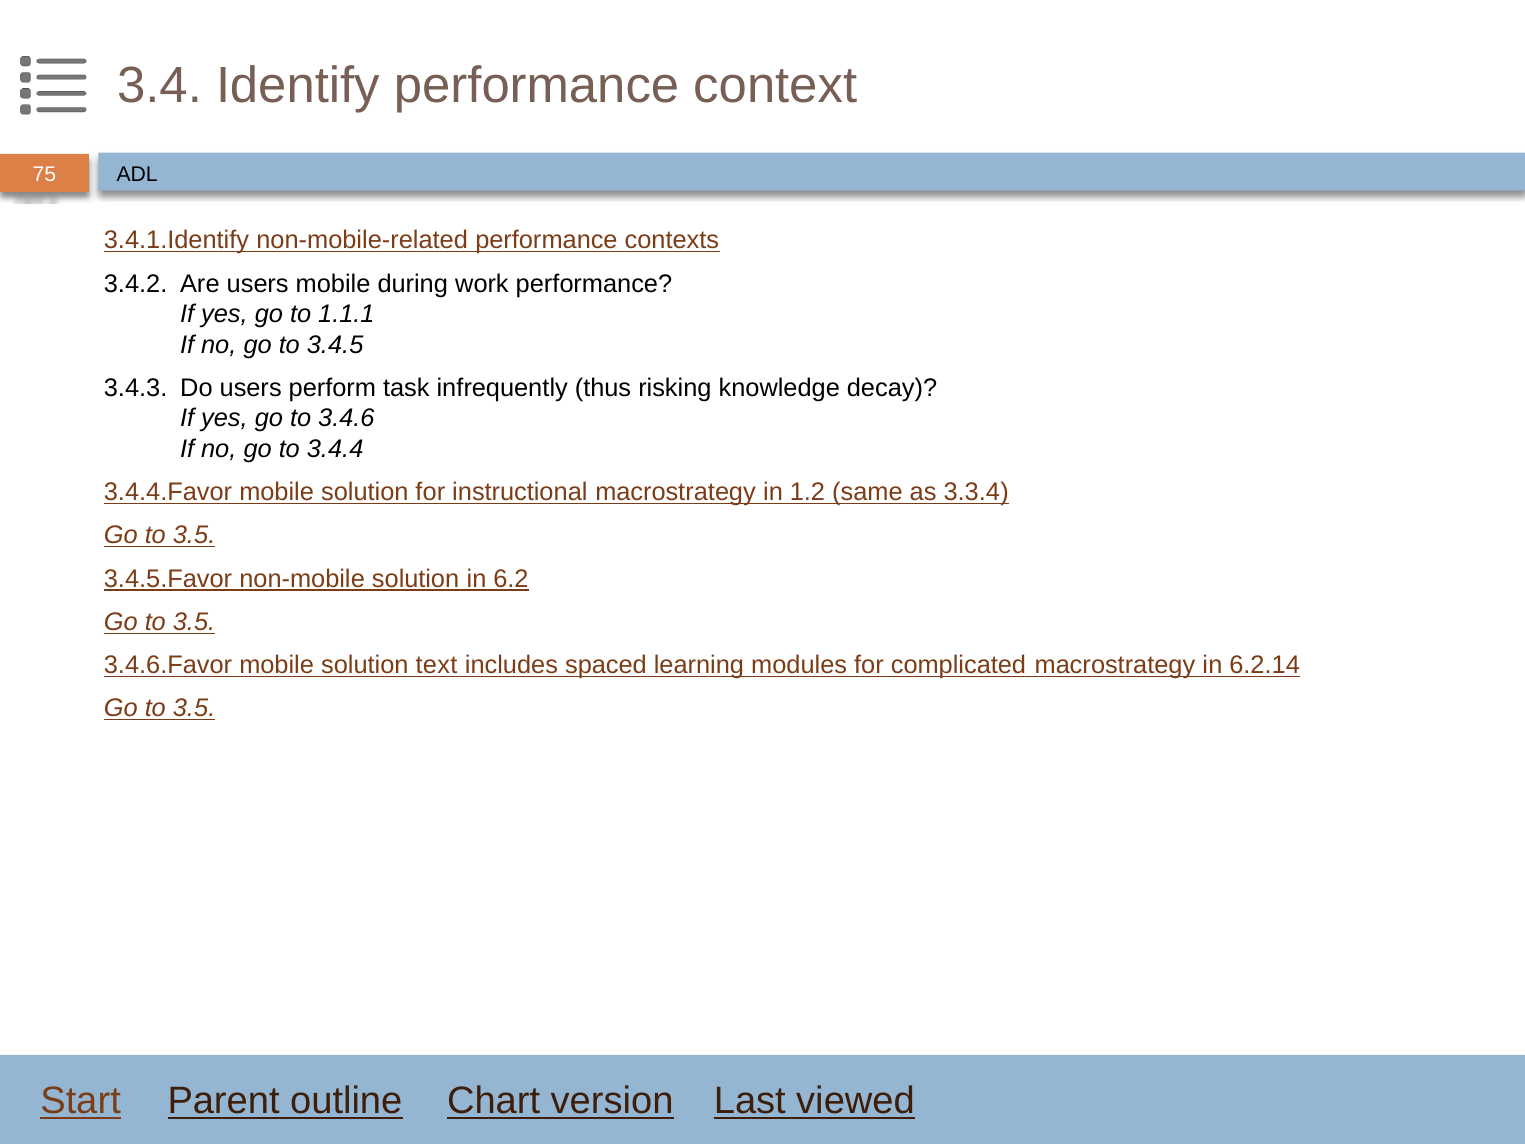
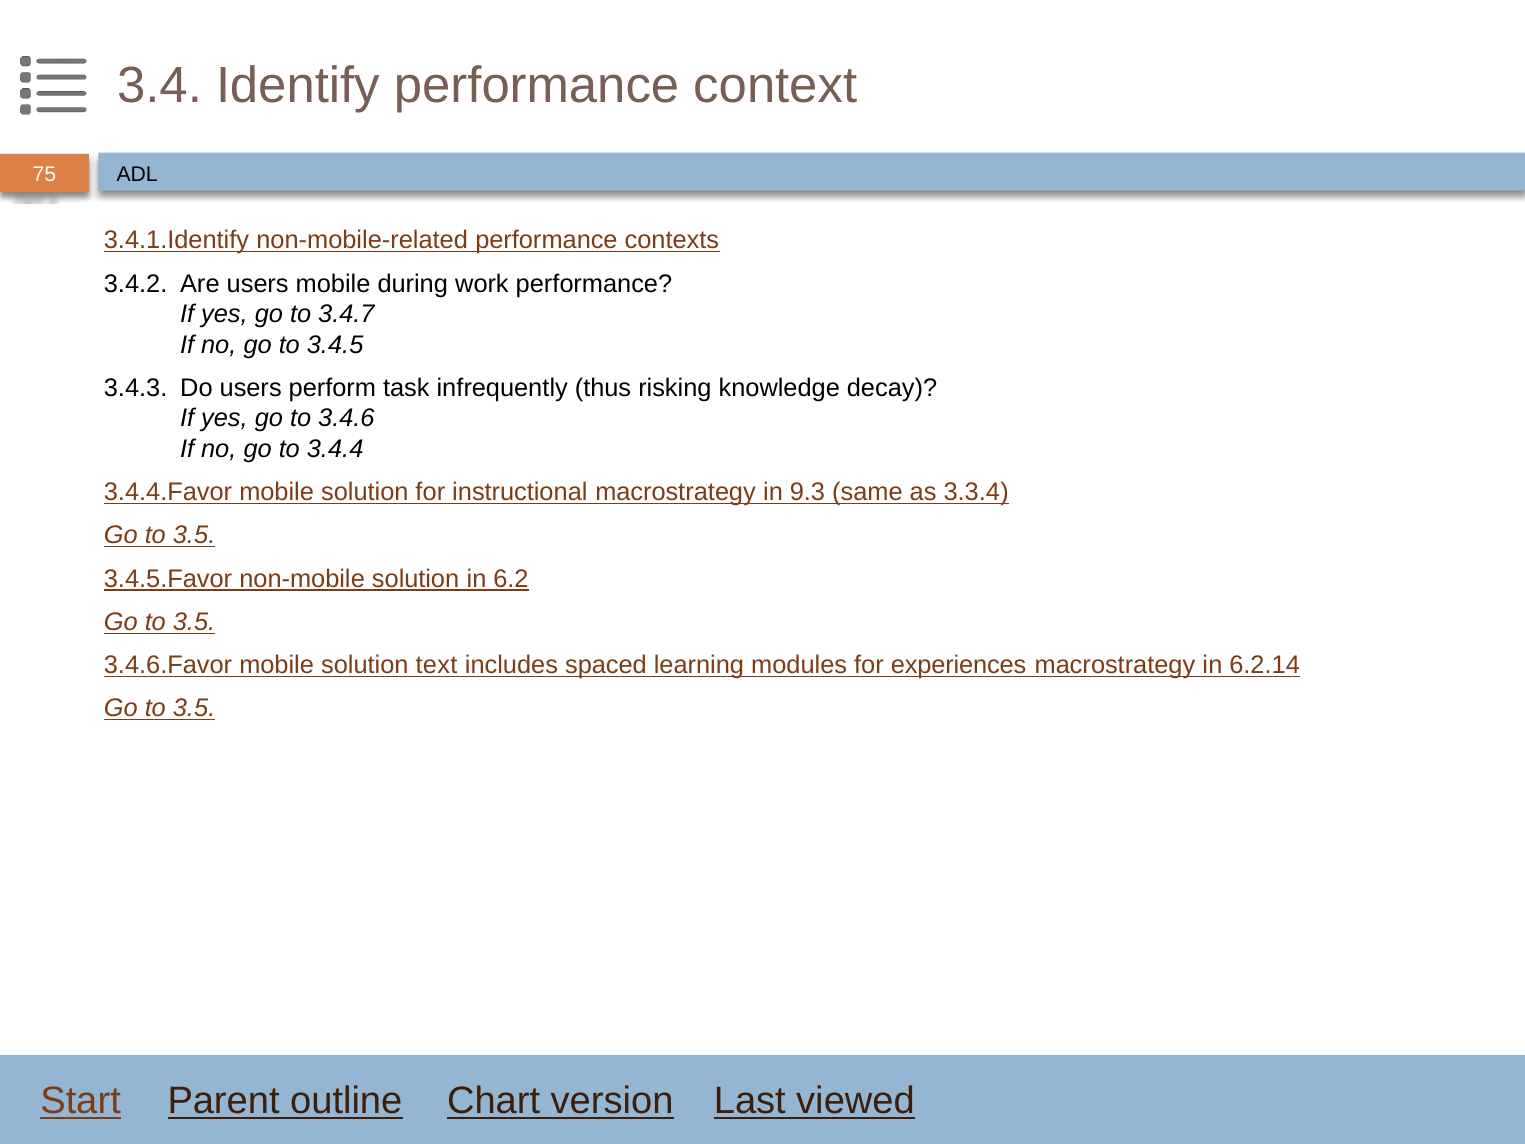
1.1.1: 1.1.1 -> 3.4.7
1.2: 1.2 -> 9.3
complicated: complicated -> experiences
